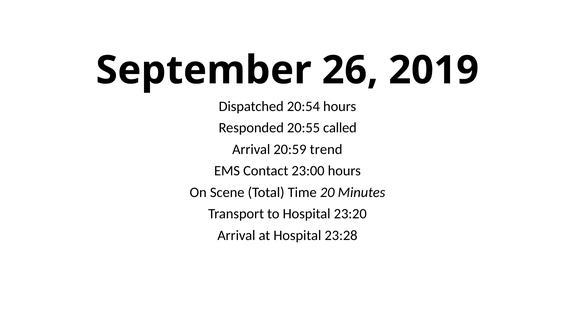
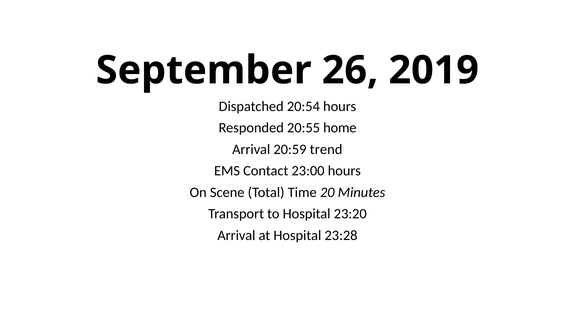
called: called -> home
